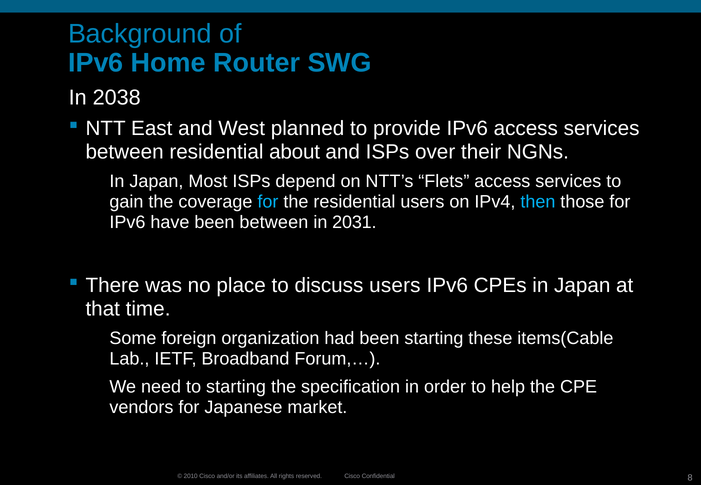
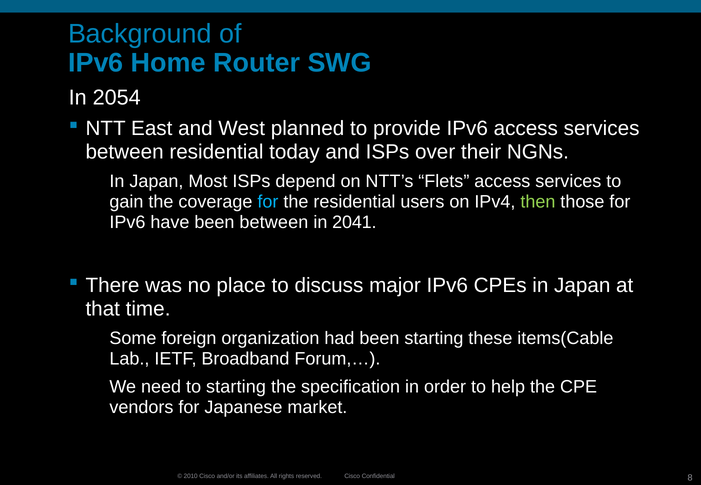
2038: 2038 -> 2054
about: about -> today
then colour: light blue -> light green
2031: 2031 -> 2041
discuss users: users -> major
